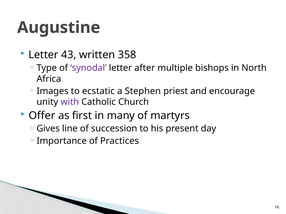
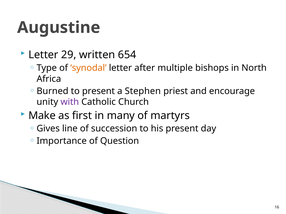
43: 43 -> 29
358: 358 -> 654
synodal colour: purple -> orange
Images: Images -> Burned
to ecstatic: ecstatic -> present
Offer: Offer -> Make
Practices: Practices -> Question
